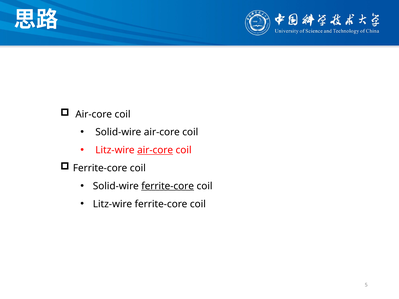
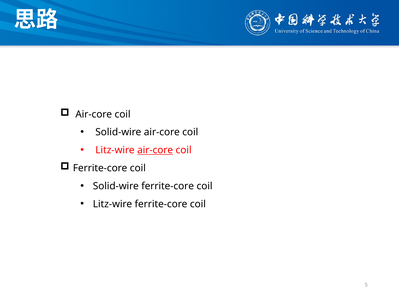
ferrite-core at (168, 186) underline: present -> none
